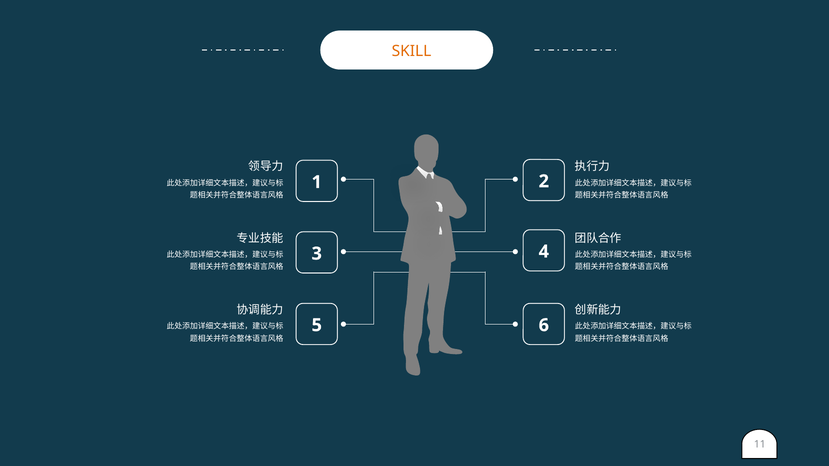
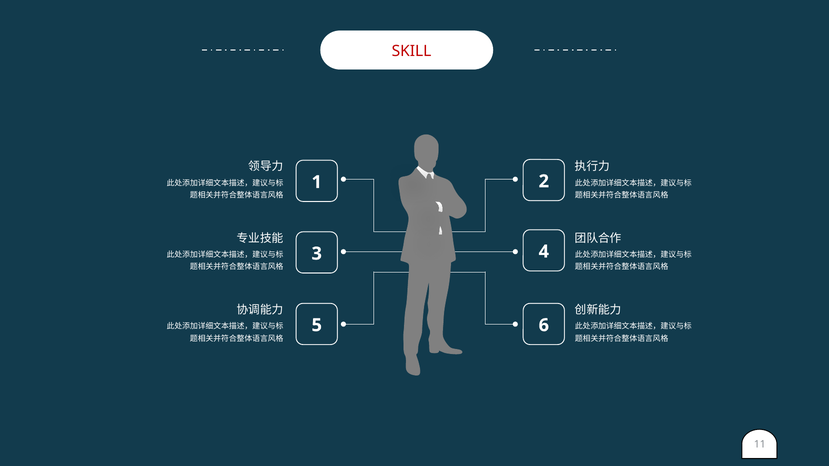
SKILL colour: orange -> red
